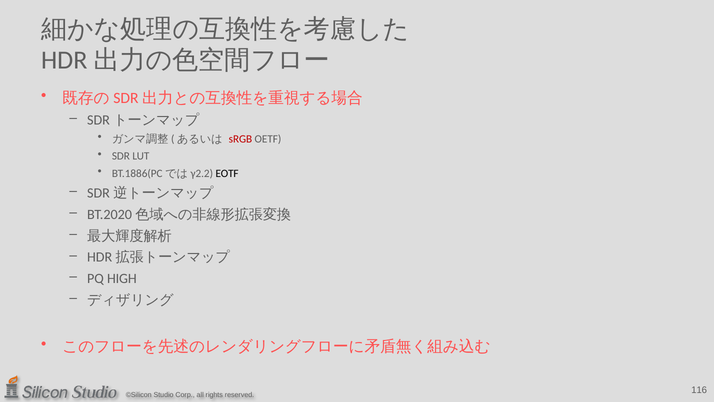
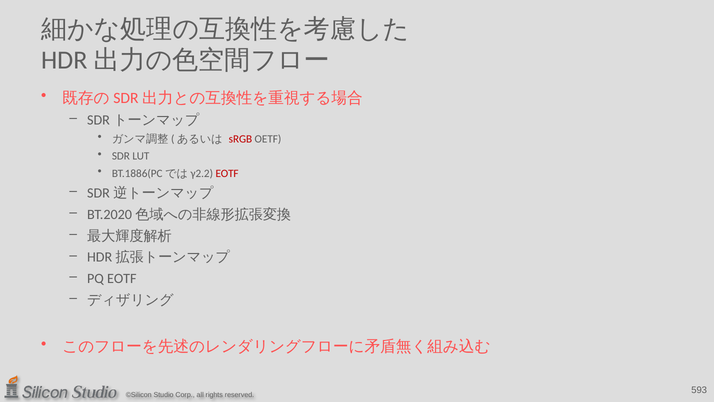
EOTF at (227, 173) colour: black -> red
PQ HIGH: HIGH -> EOTF
116: 116 -> 593
